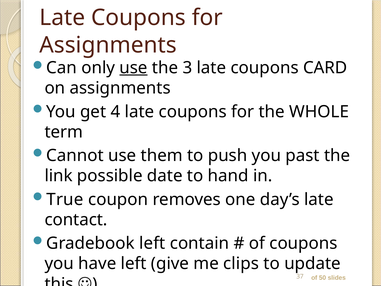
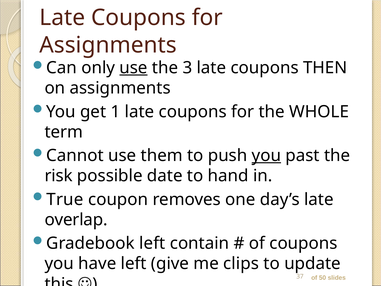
CARD: CARD -> THEN
4: 4 -> 1
you at (266, 155) underline: none -> present
link: link -> risk
contact: contact -> overlap
